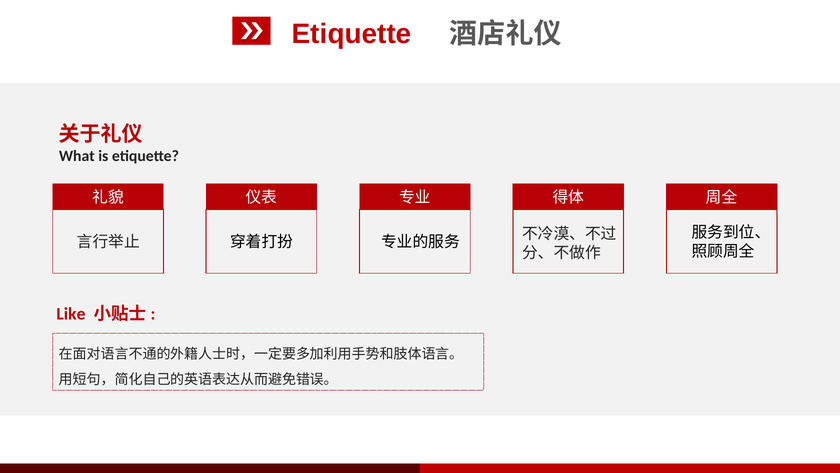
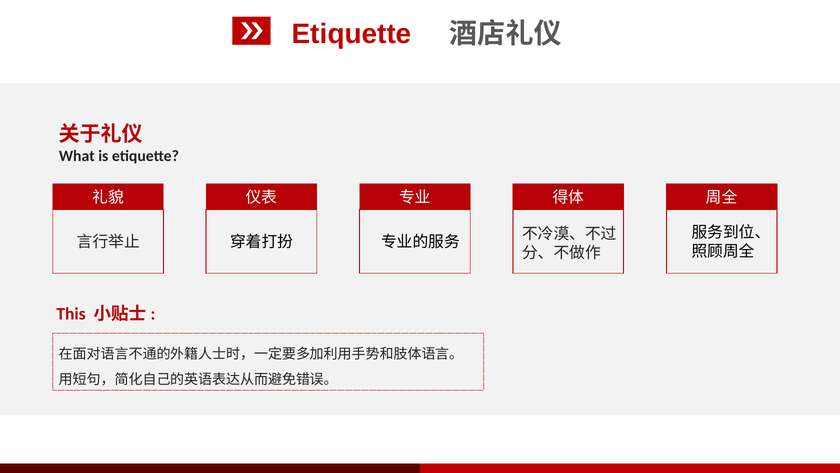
Like: Like -> This
